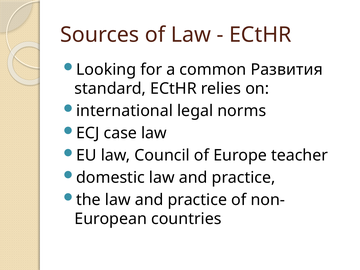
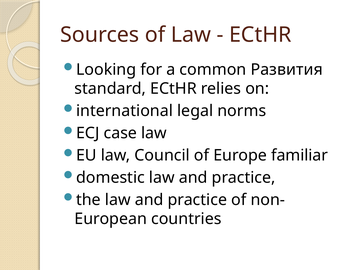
teacher: teacher -> familiar
